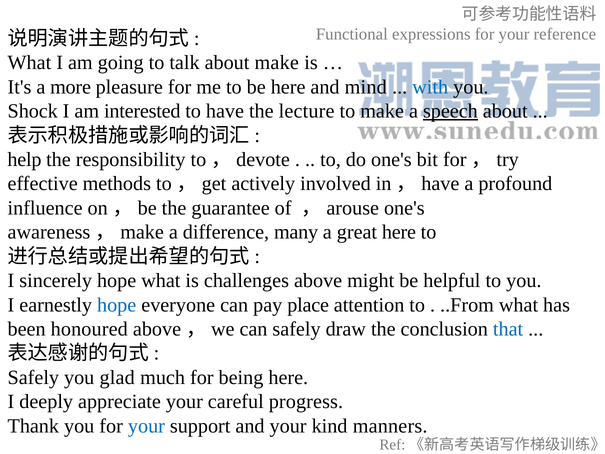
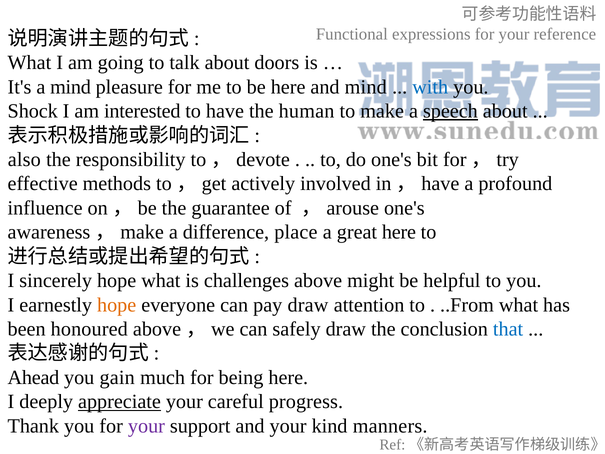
about make: make -> doors
a more: more -> mind
lecture: lecture -> human
help: help -> also
many: many -> place
hope at (117, 305) colour: blue -> orange
pay place: place -> draw
Safely at (33, 377): Safely -> Ahead
glad: glad -> gain
appreciate underline: none -> present
your at (146, 426) colour: blue -> purple
